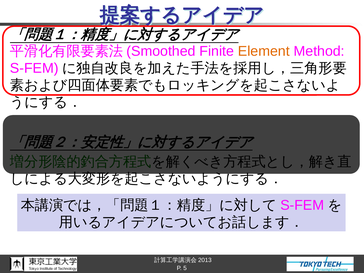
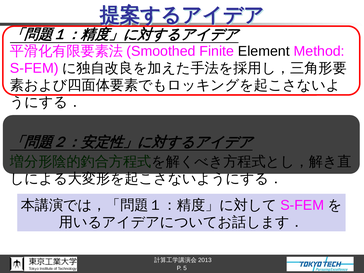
Element colour: orange -> black
